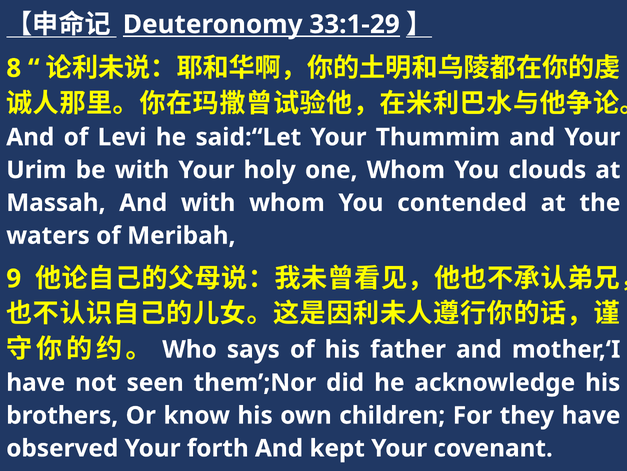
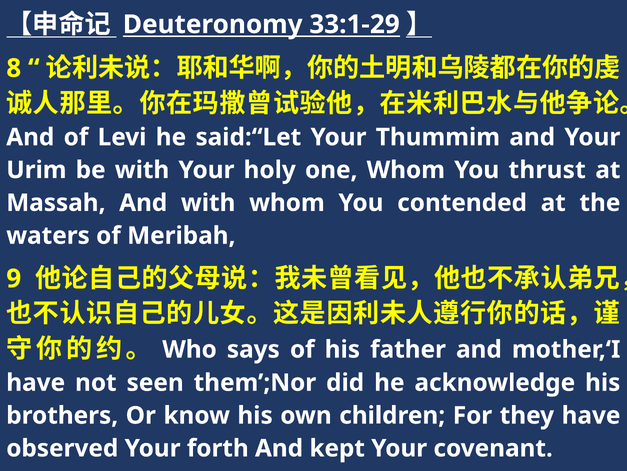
clouds: clouds -> thrust
